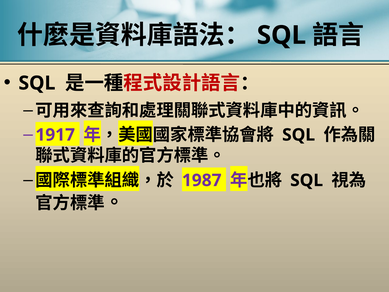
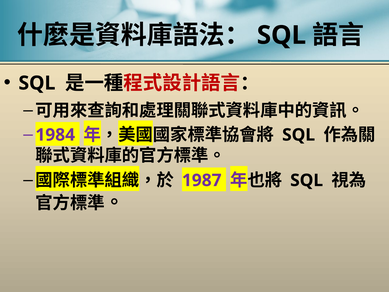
1917: 1917 -> 1984
